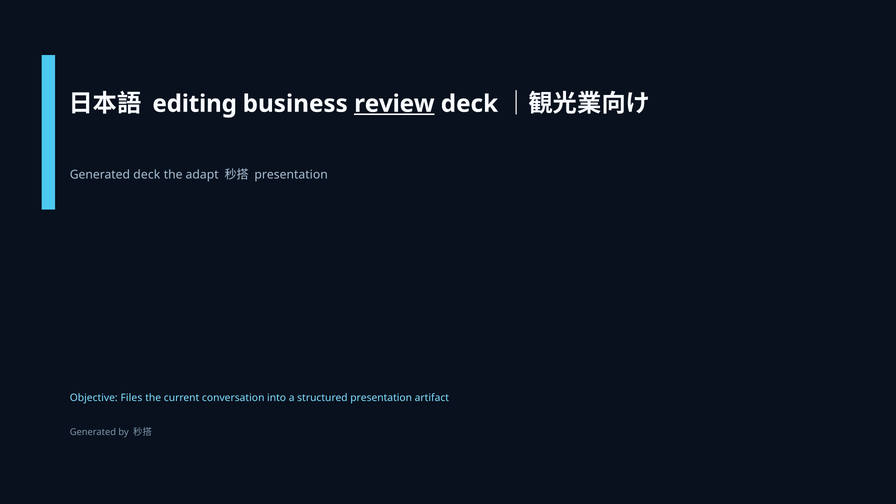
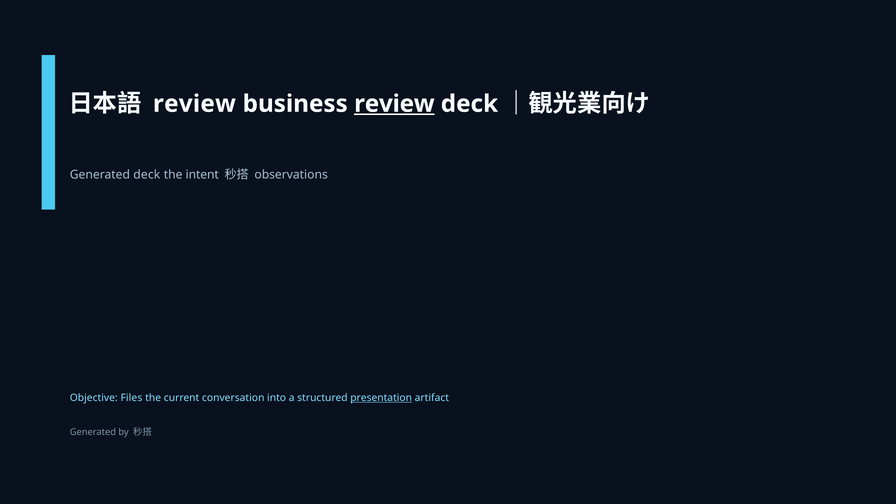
editing at (195, 104): editing -> review
adapt: adapt -> intent
presentation at (291, 175): presentation -> observations
presentation at (381, 398) underline: none -> present
